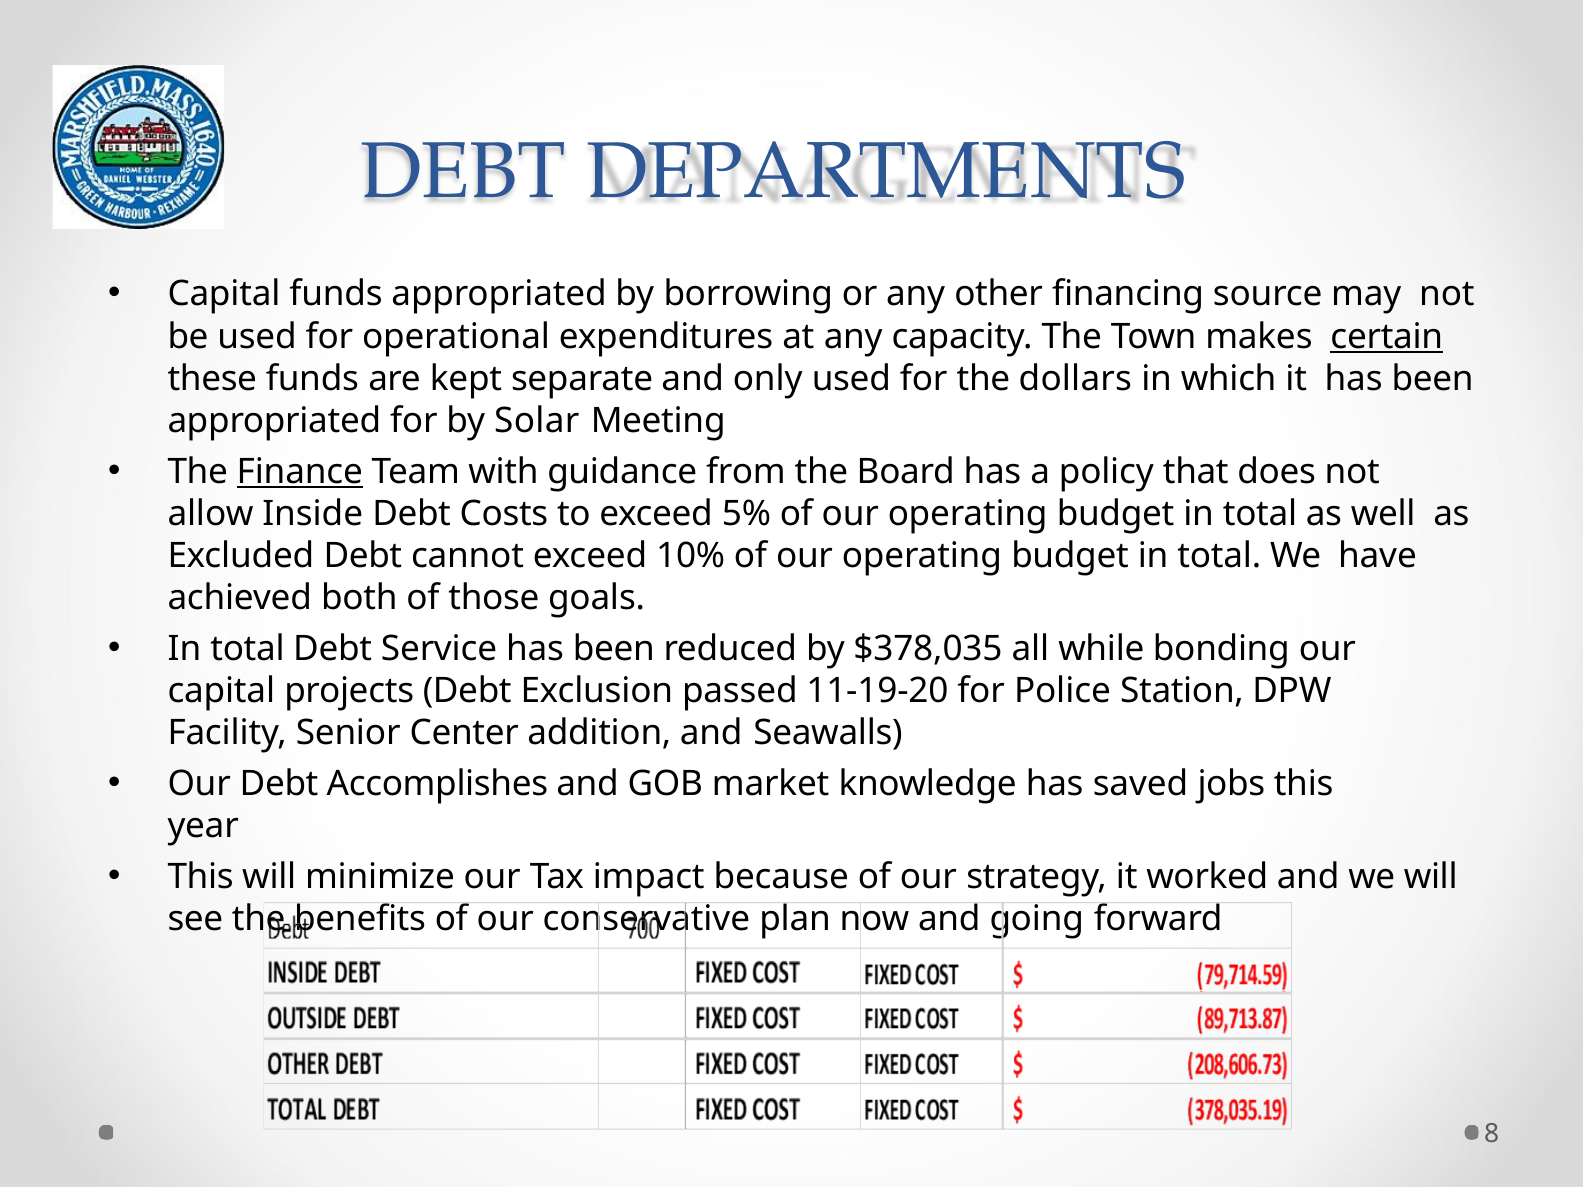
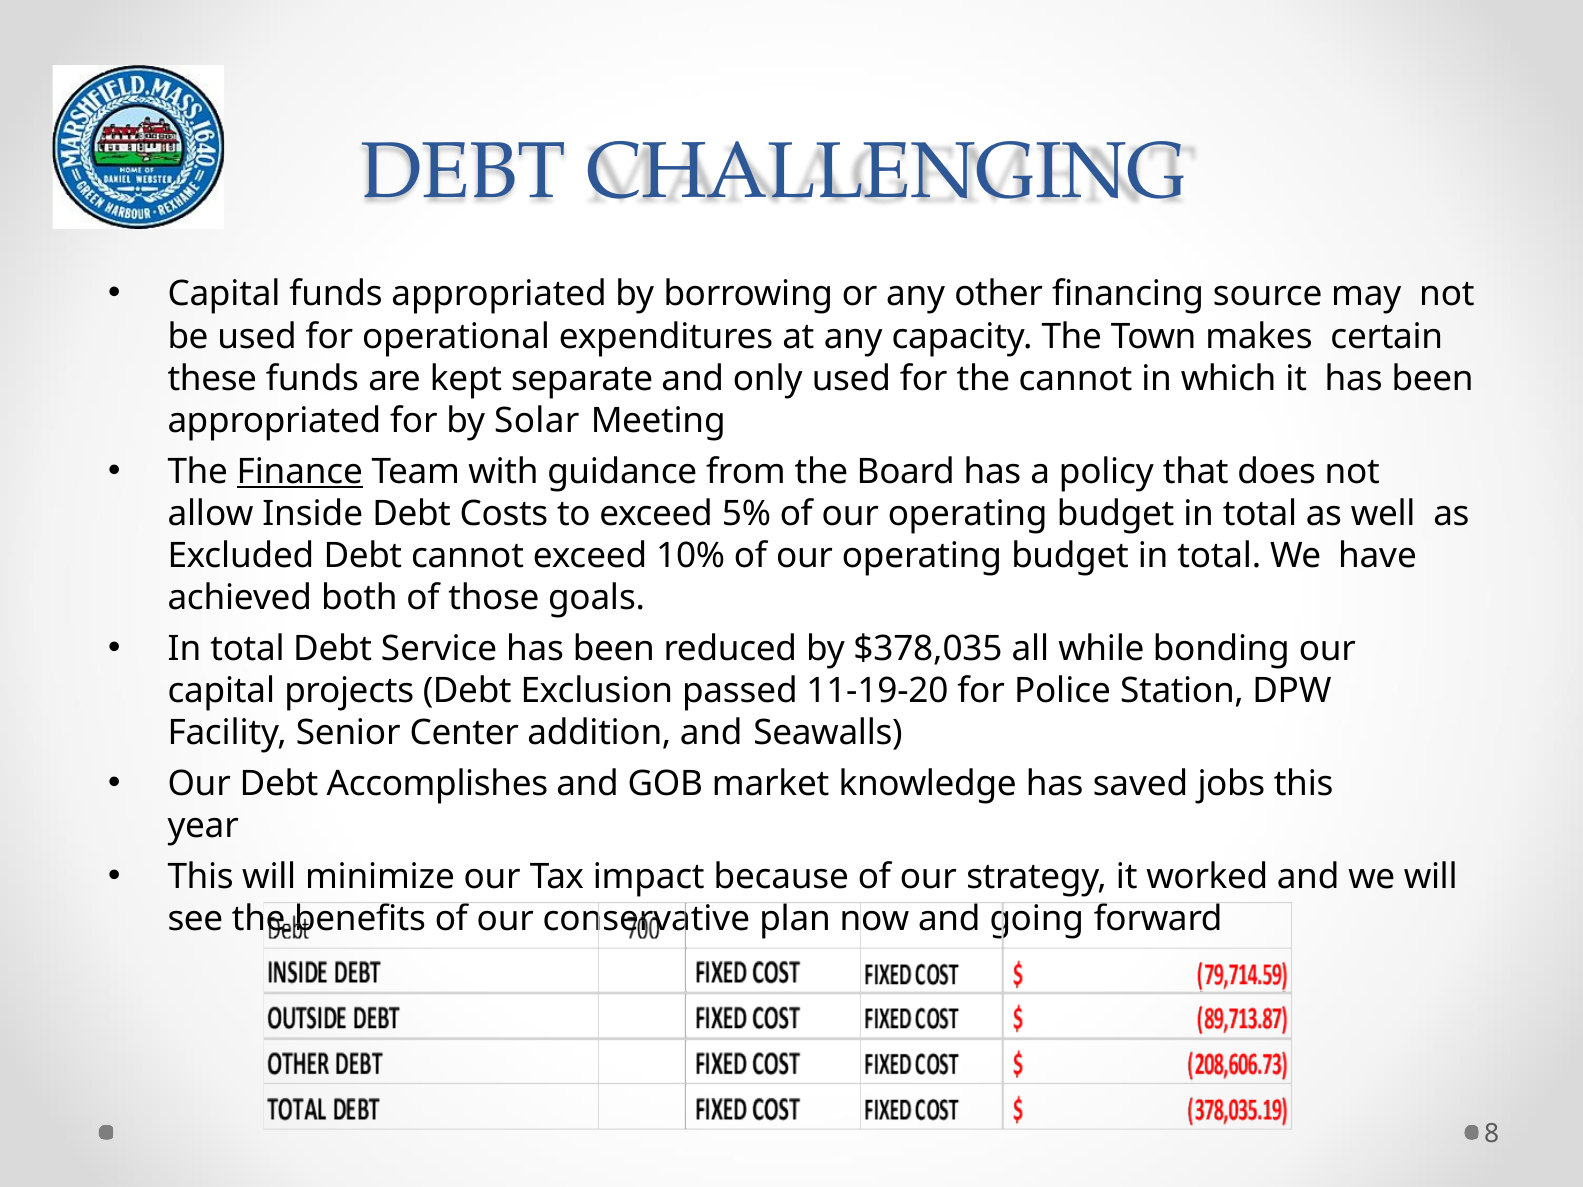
DEPARTMENTS: DEPARTMENTS -> CHALLENGING
certain underline: present -> none
the dollars: dollars -> cannot
